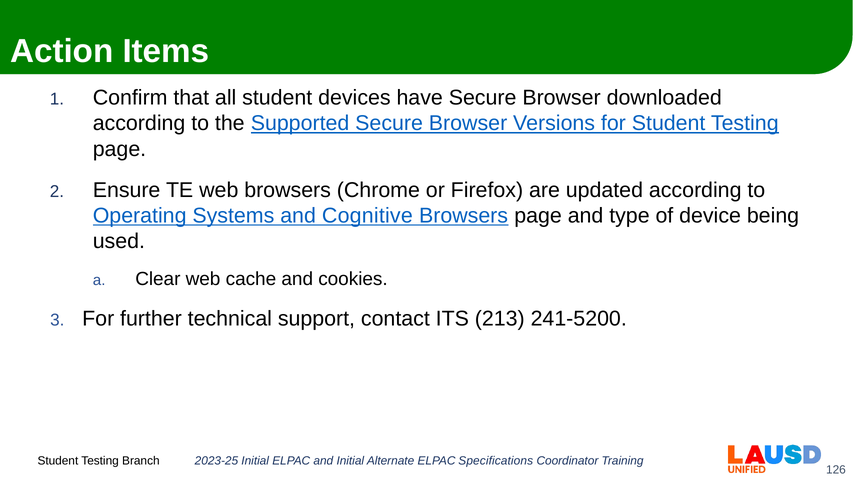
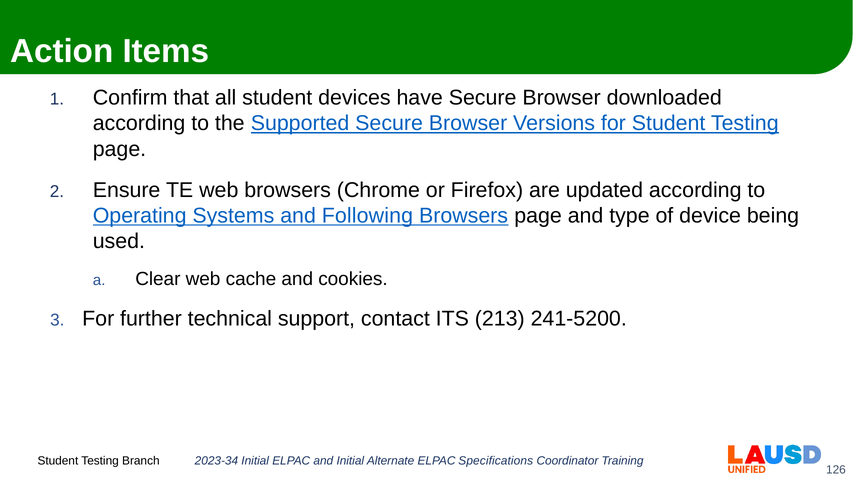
Cognitive: Cognitive -> Following
2023-25: 2023-25 -> 2023-34
